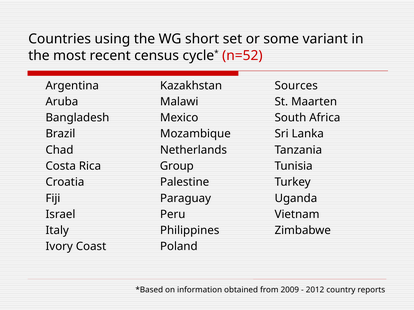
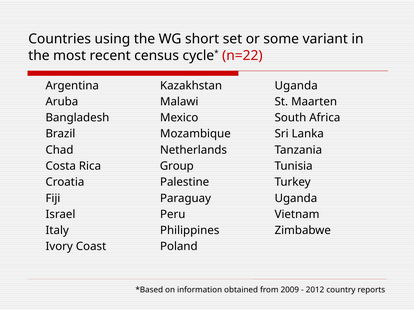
n=52: n=52 -> n=22
Sources at (296, 86): Sources -> Uganda
